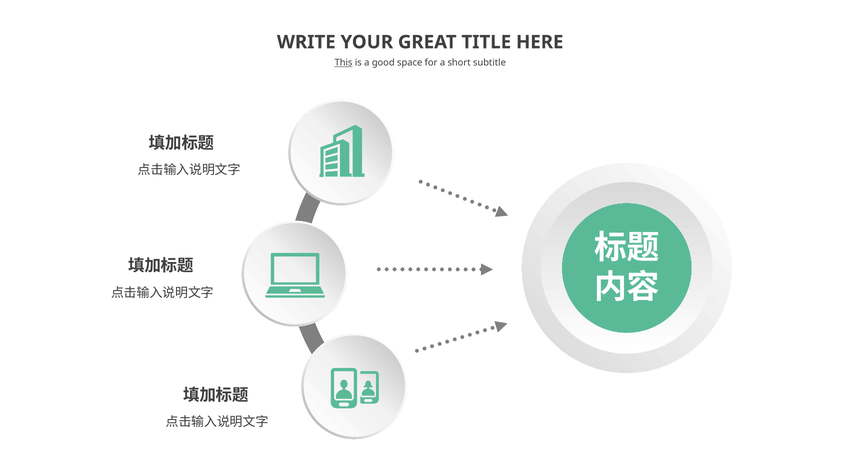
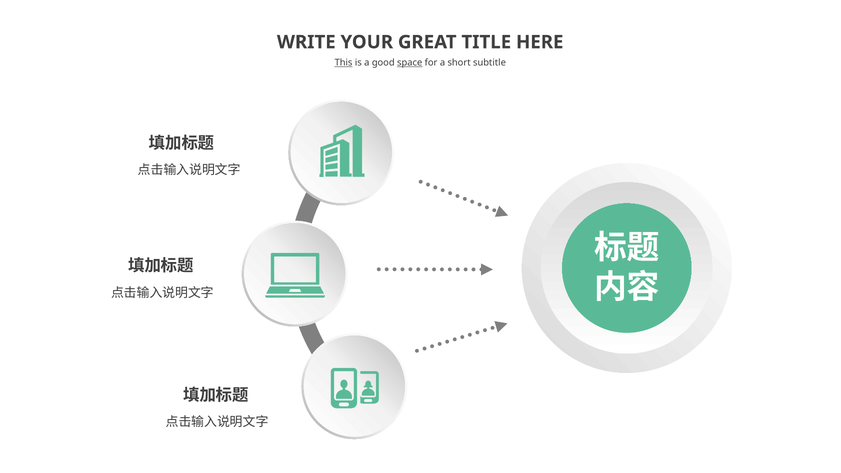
space underline: none -> present
